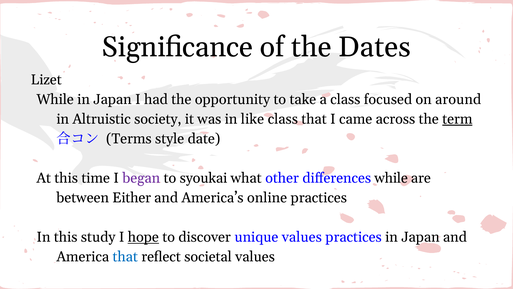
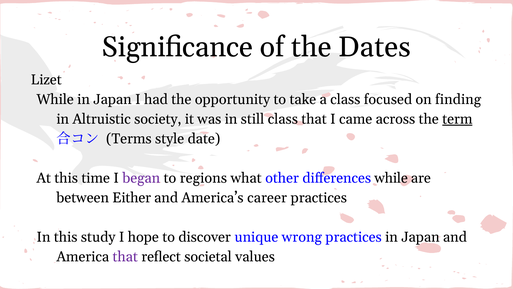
around: around -> finding
like: like -> still
syoukai: syoukai -> regions
online: online -> career
hope underline: present -> none
unique values: values -> wrong
that at (125, 257) colour: blue -> purple
